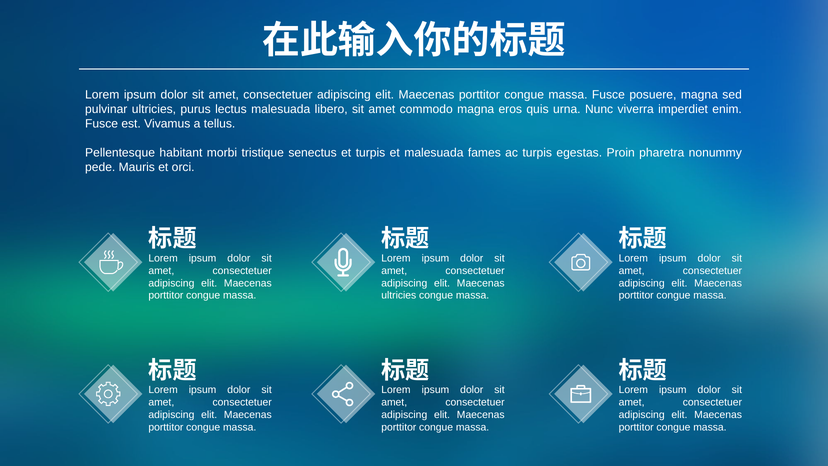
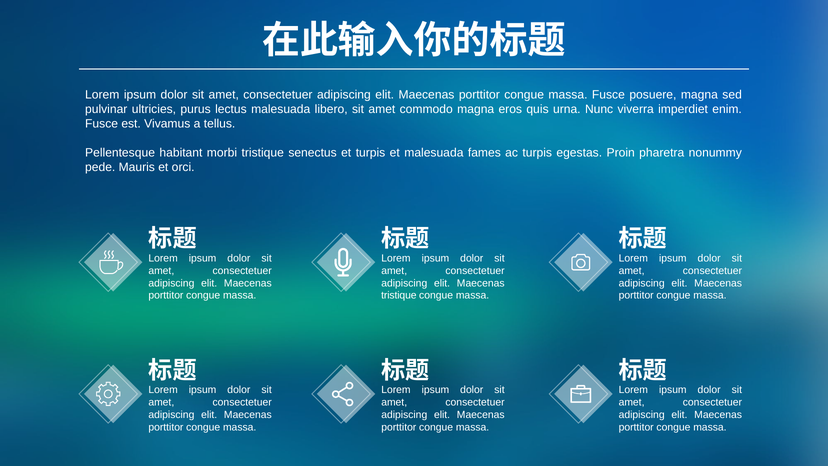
ultricies at (399, 295): ultricies -> tristique
